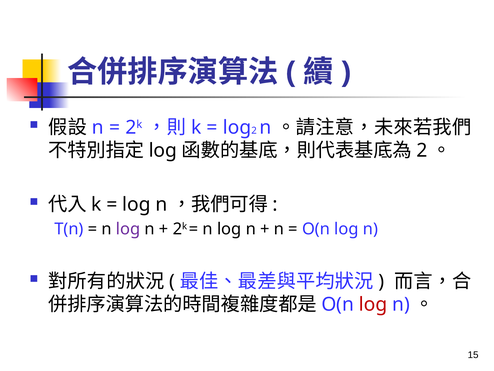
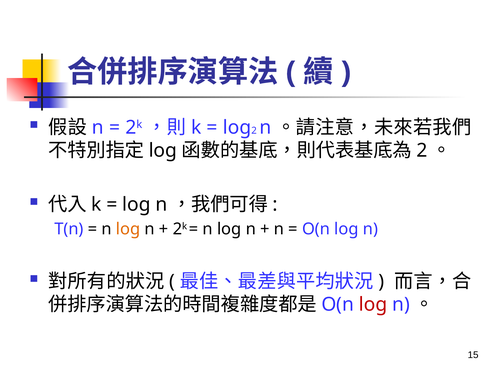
log at (128, 229) colour: purple -> orange
